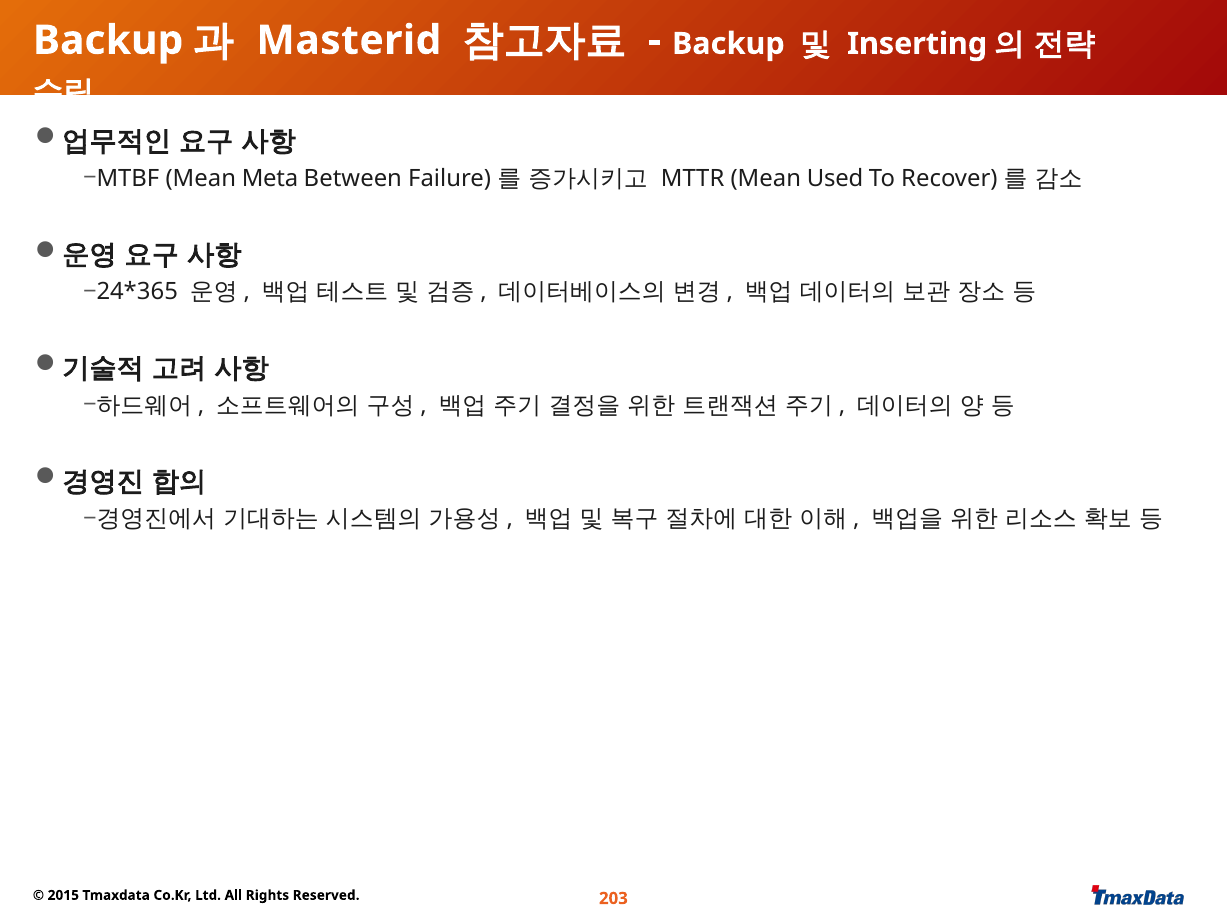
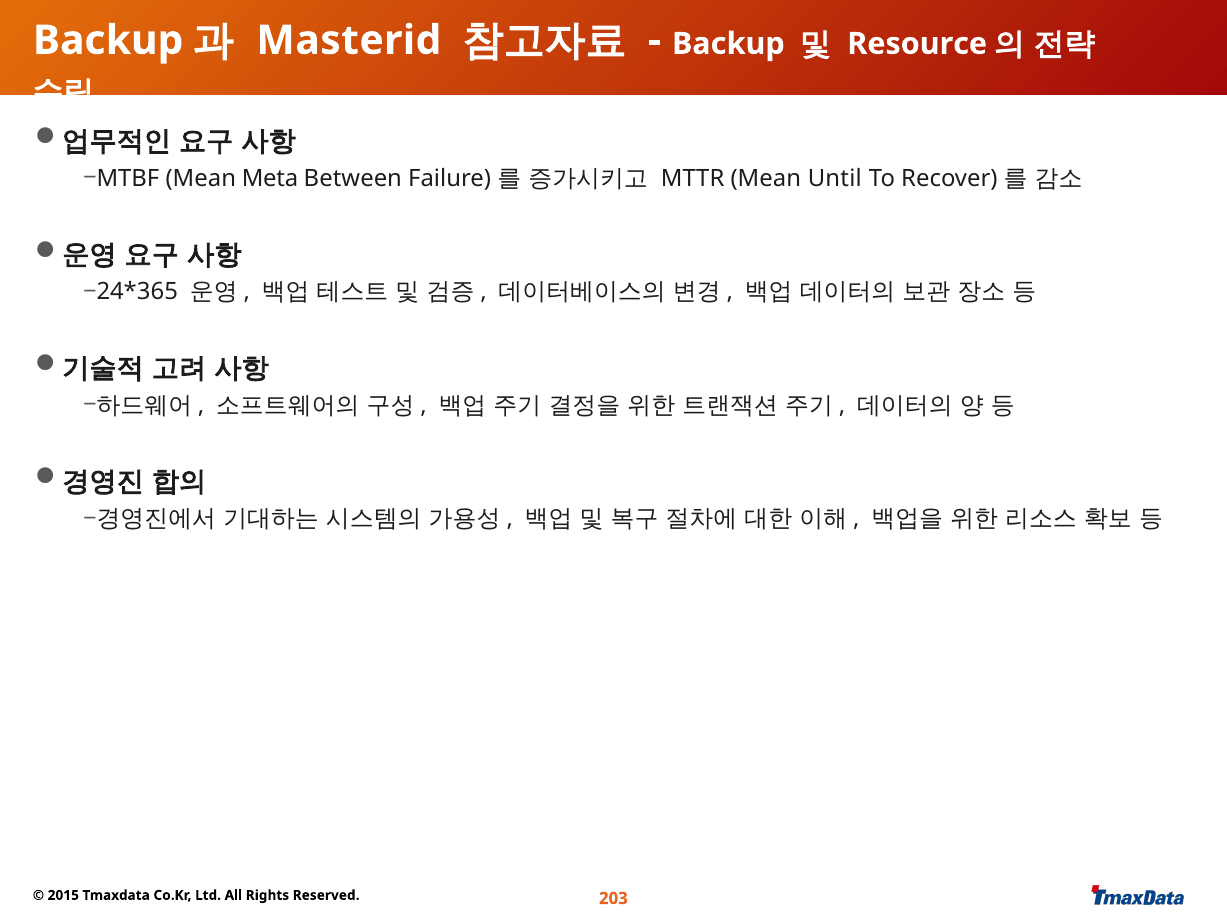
Inserting: Inserting -> Resource
Used: Used -> Until
